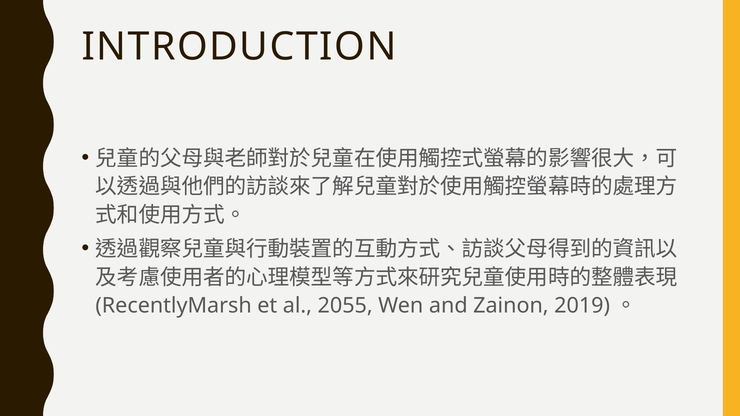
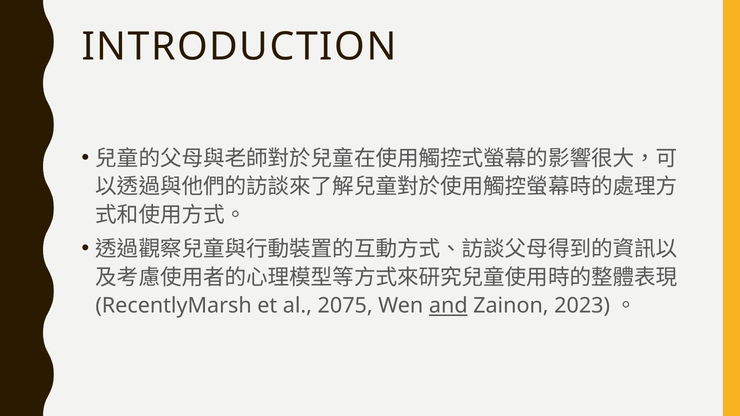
2055: 2055 -> 2075
and underline: none -> present
2019: 2019 -> 2023
